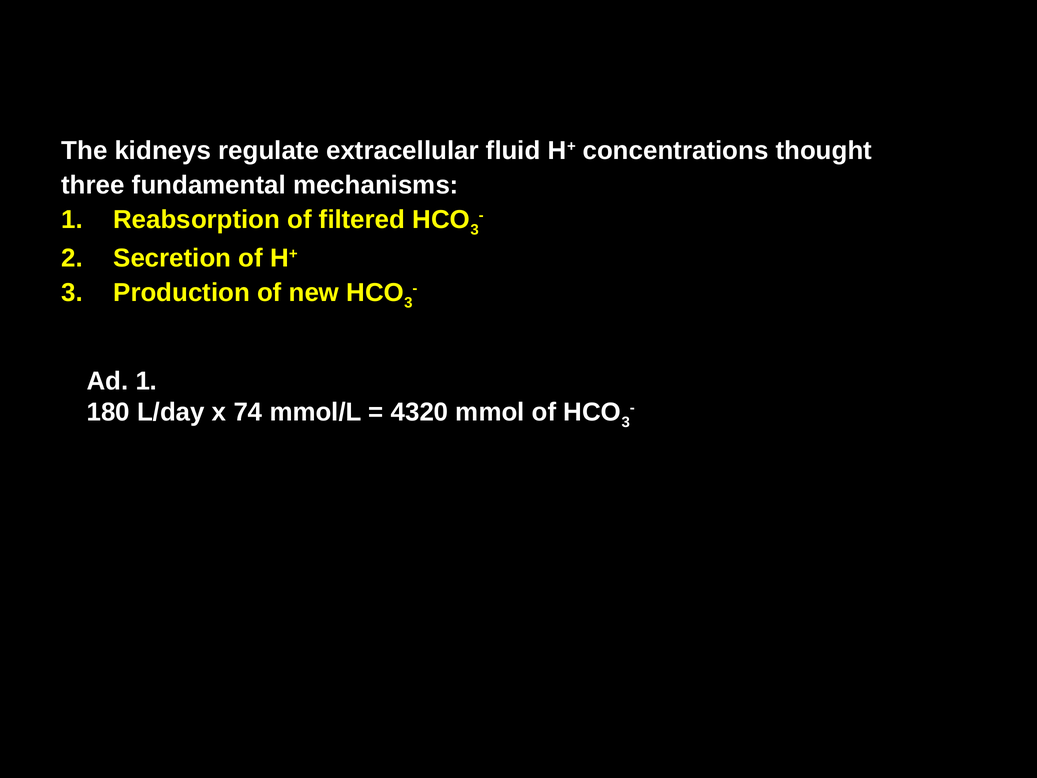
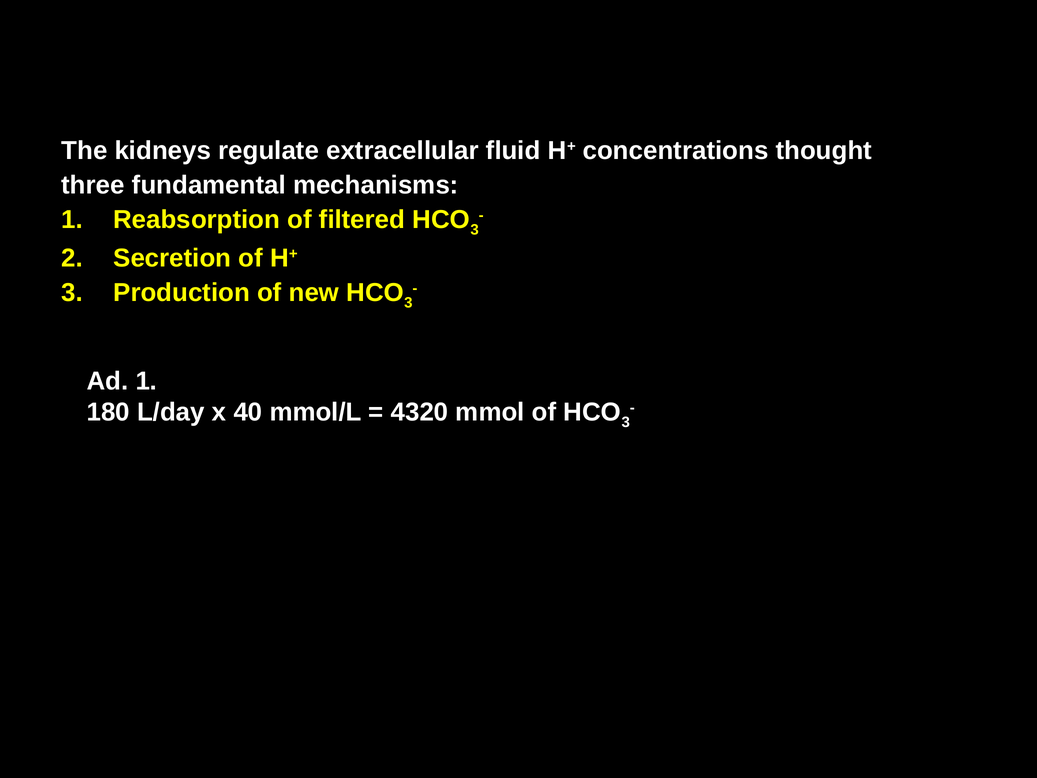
74: 74 -> 40
